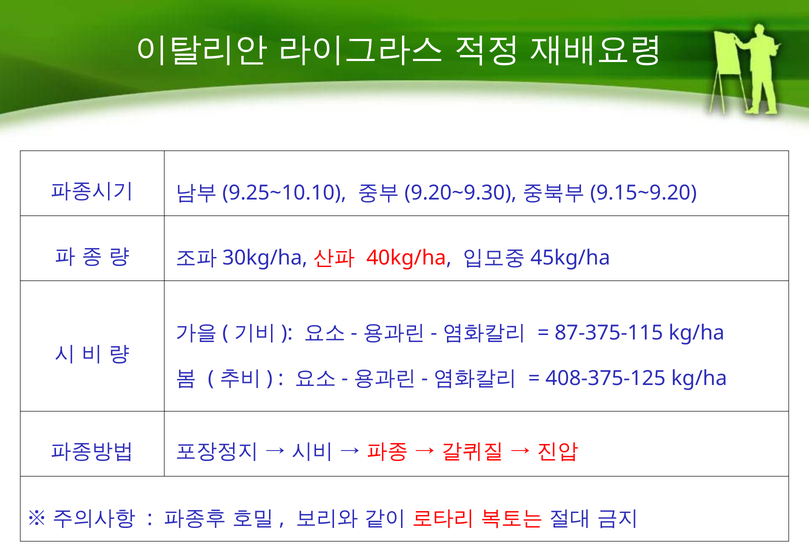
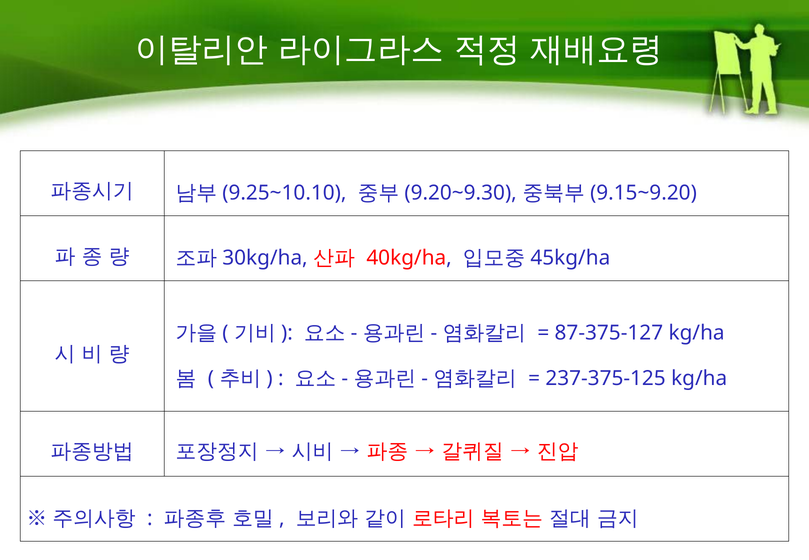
87-375-115: 87-375-115 -> 87-375-127
408-375-125: 408-375-125 -> 237-375-125
